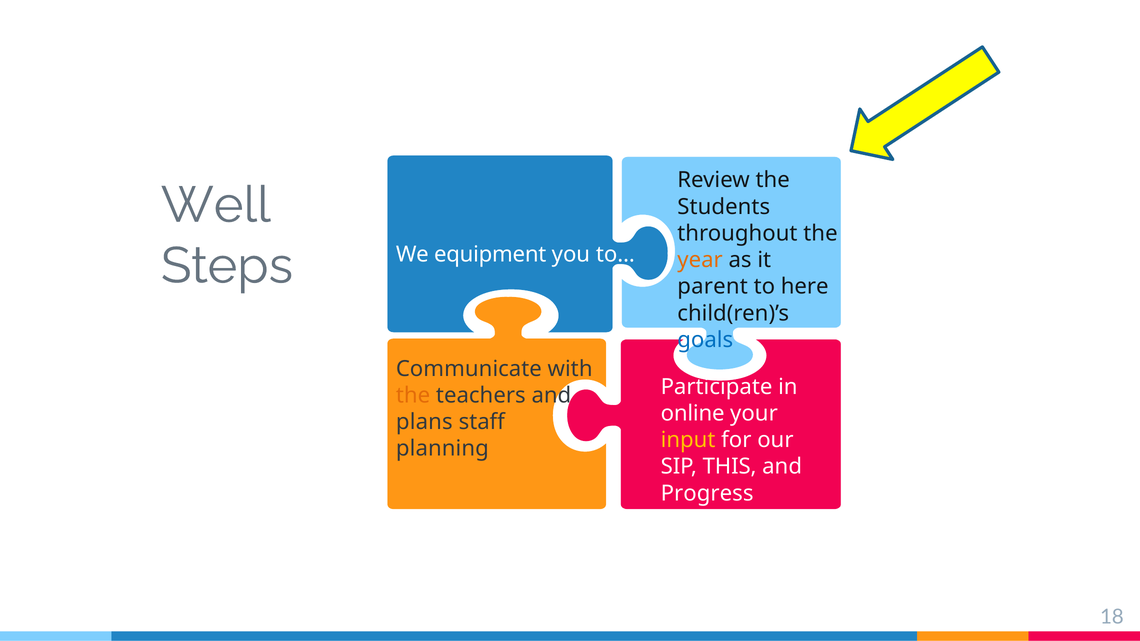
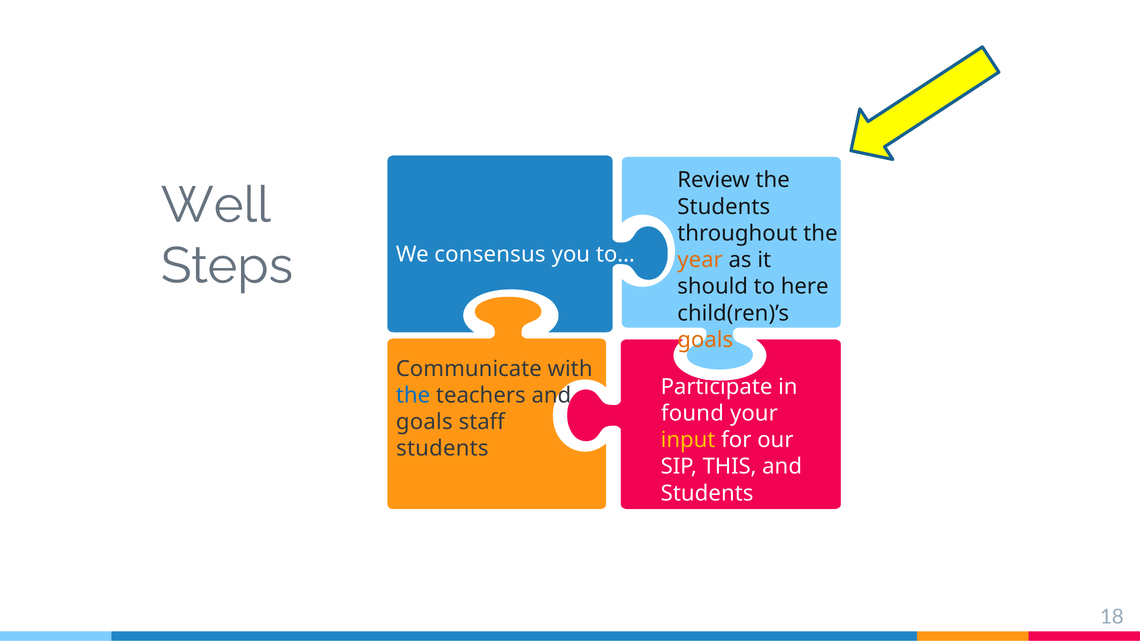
equipment: equipment -> consensus
parent: parent -> should
goals at (705, 340) colour: blue -> orange
the at (413, 396) colour: orange -> blue
online: online -> found
plans at (424, 422): plans -> goals
planning at (442, 449): planning -> students
Progress at (707, 493): Progress -> Students
